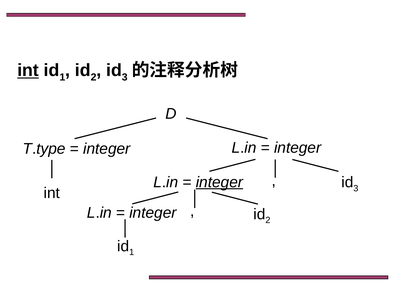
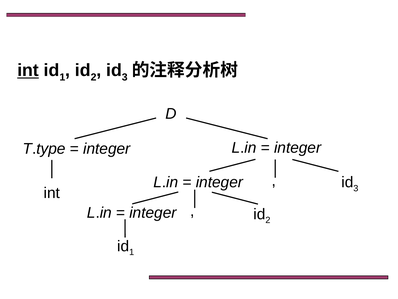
integer at (219, 182) underline: present -> none
